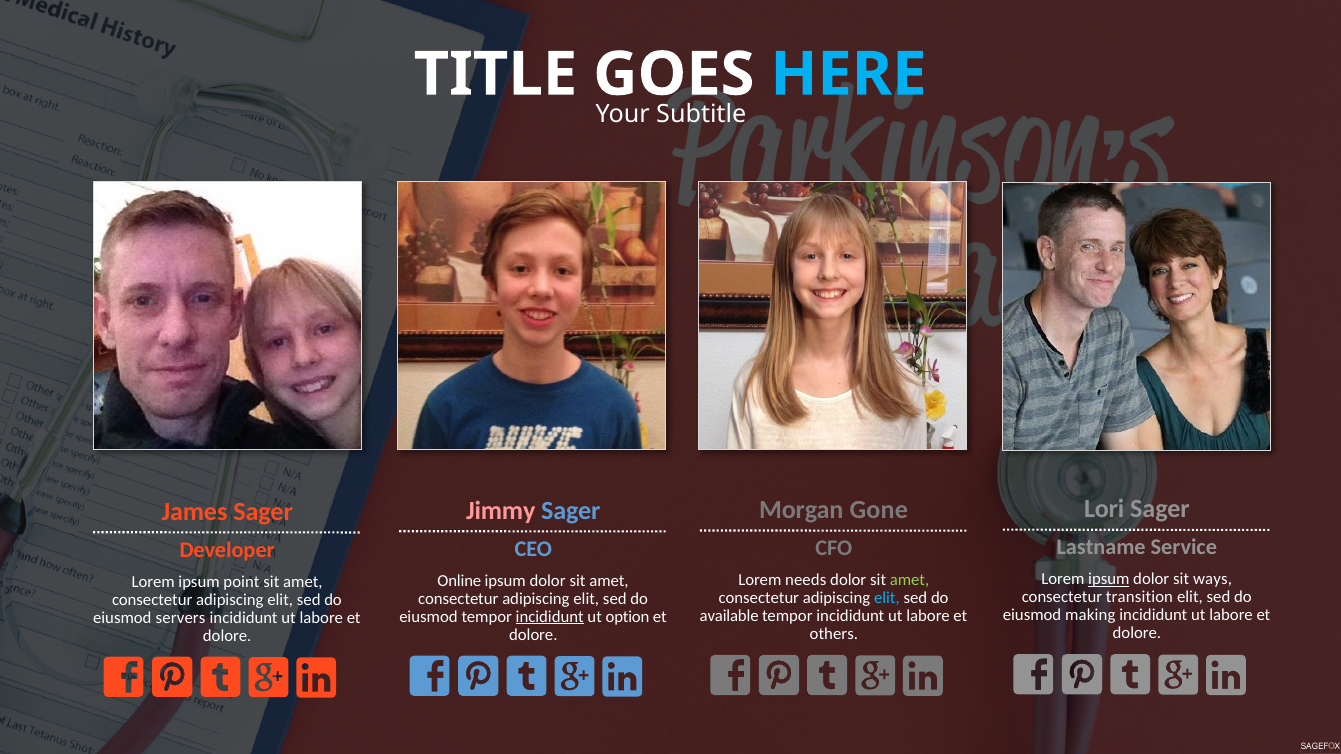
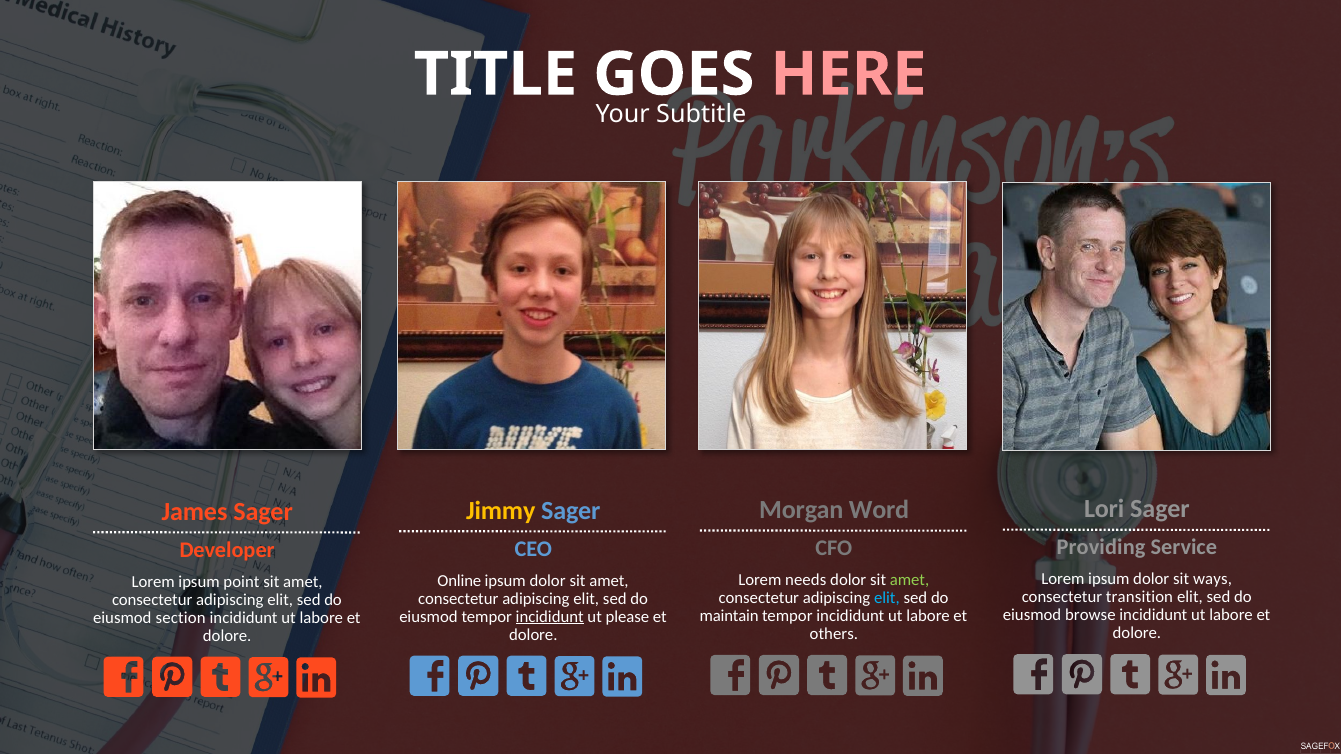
HERE colour: light blue -> pink
Gone: Gone -> Word
Jimmy colour: pink -> yellow
Lastname: Lastname -> Providing
ipsum at (1109, 579) underline: present -> none
making: making -> browse
available: available -> maintain
option: option -> please
servers: servers -> section
